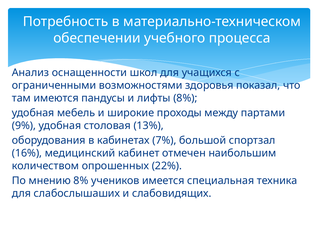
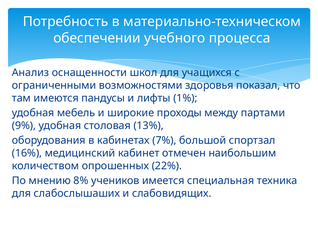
лифты 8%: 8% -> 1%
